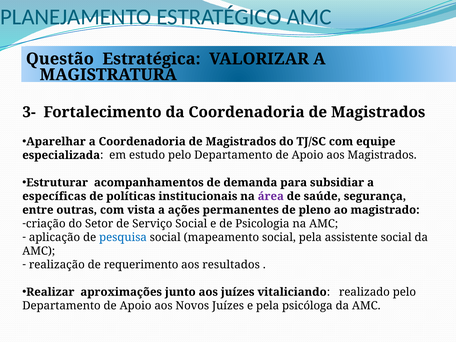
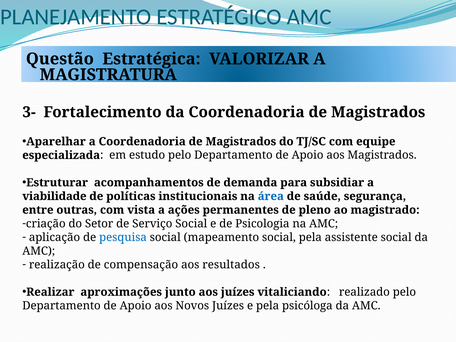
específicas: específicas -> viabilidade
área colour: purple -> blue
requerimento: requerimento -> compensação
